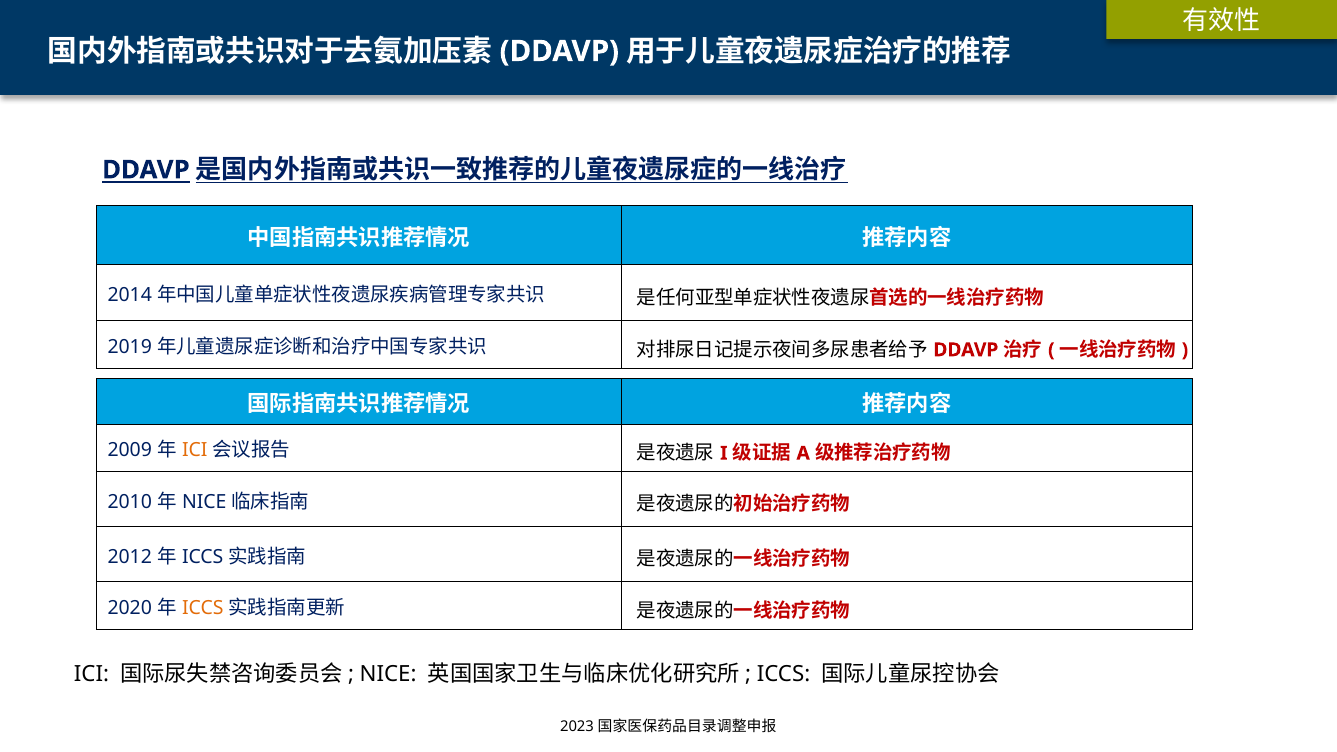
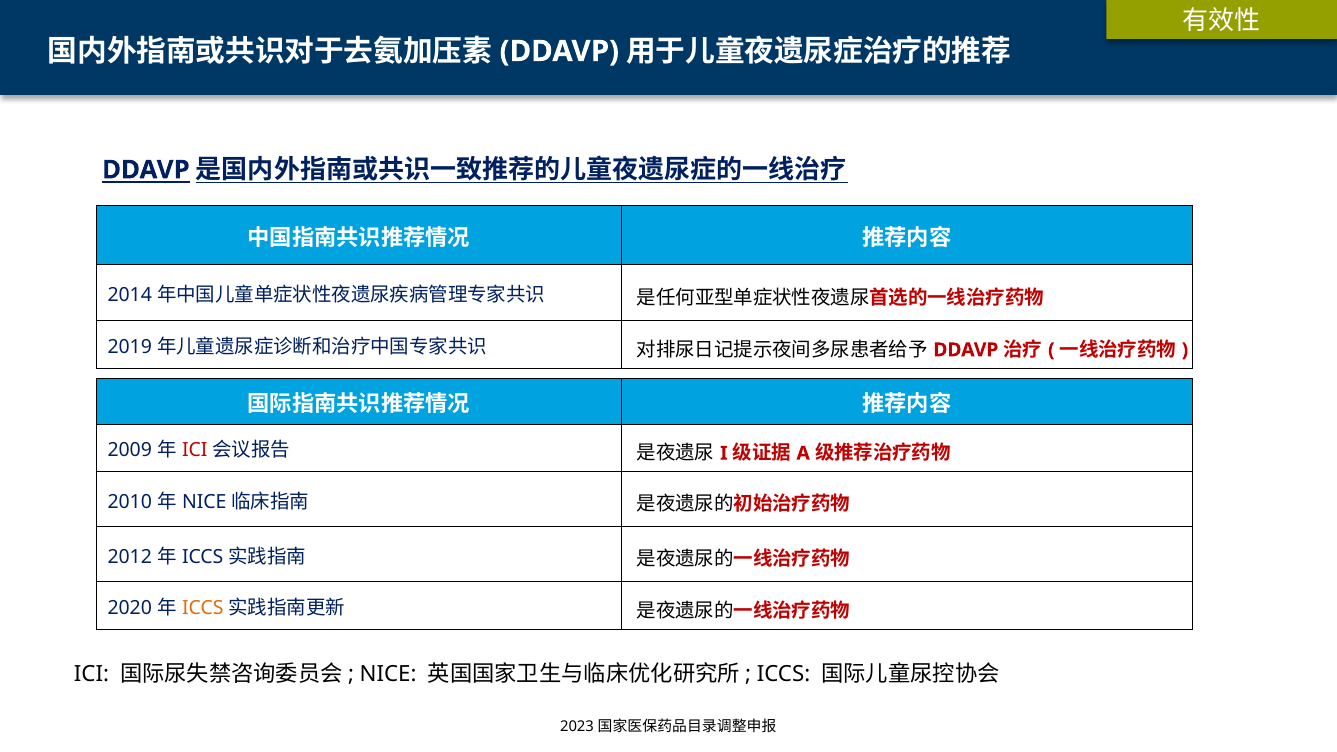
ICI at (195, 451) colour: orange -> red
